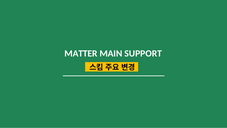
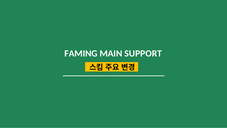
MATTER: MATTER -> FAMING
